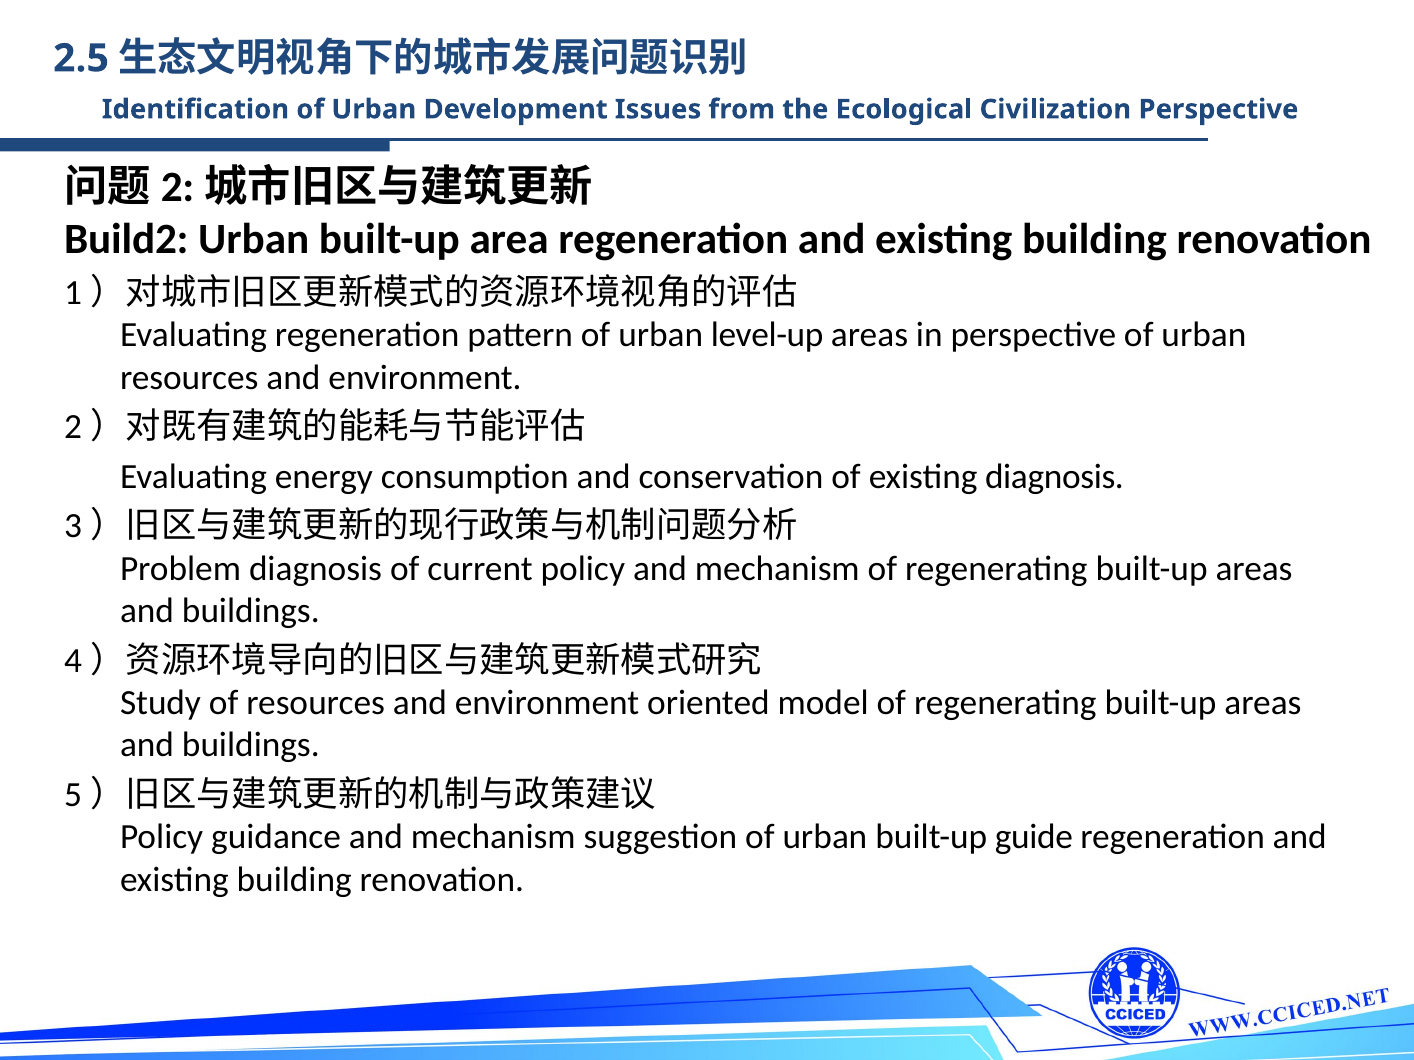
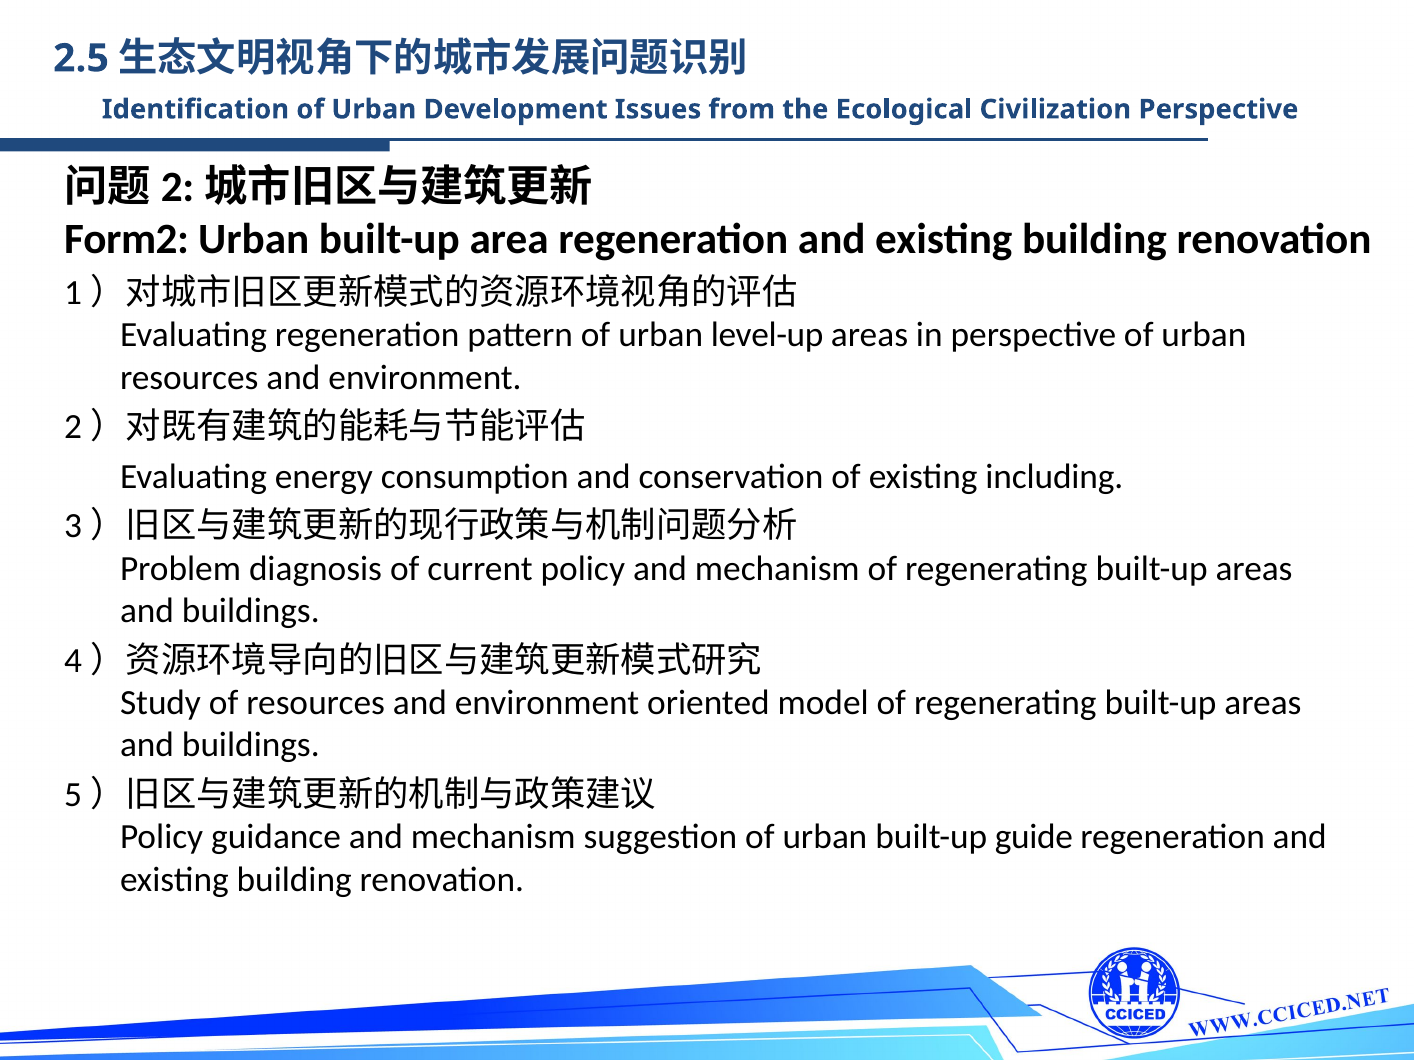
Build2: Build2 -> Form2
existing diagnosis: diagnosis -> including
